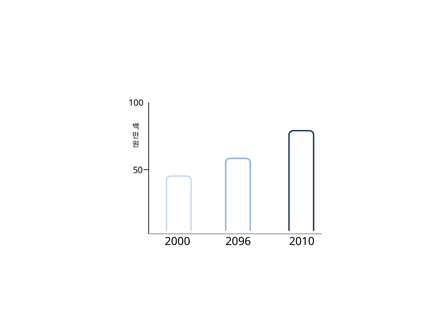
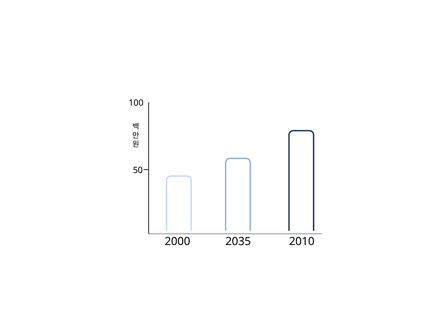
2096: 2096 -> 2035
